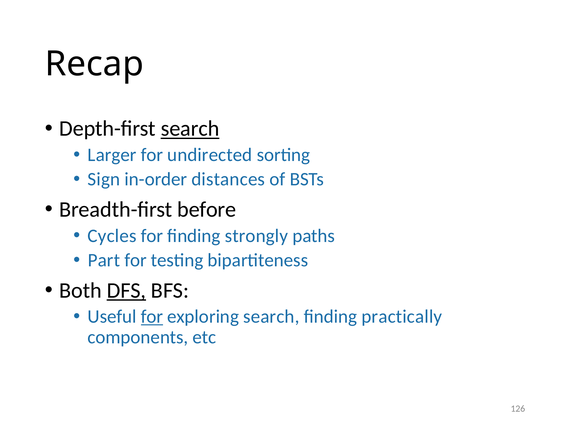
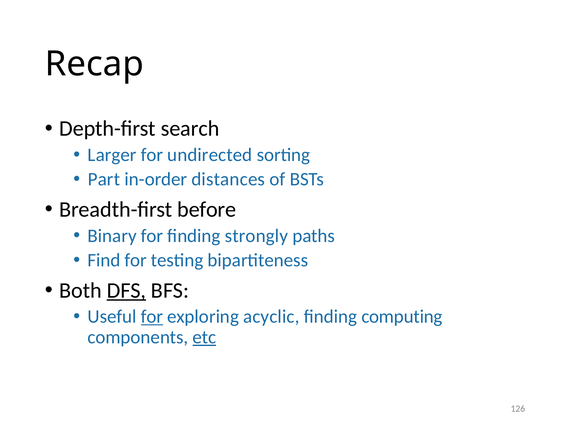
search at (190, 128) underline: present -> none
Sign: Sign -> Part
Cycles: Cycles -> Binary
Part: Part -> Find
exploring search: search -> acyclic
practically: practically -> computing
etc underline: none -> present
